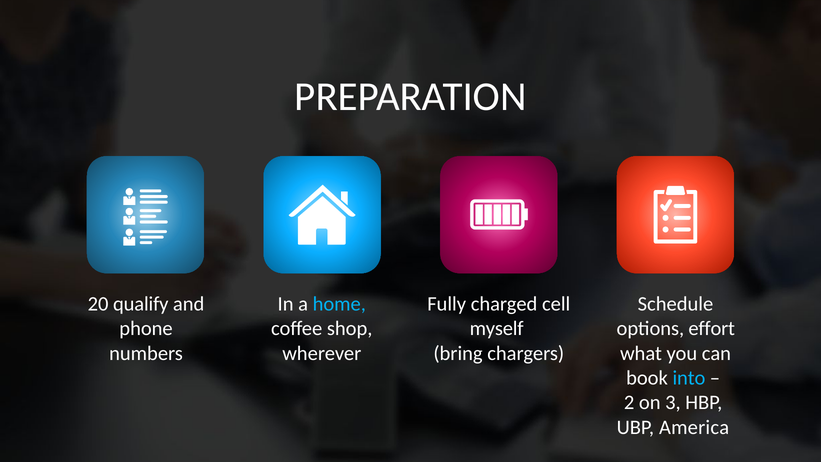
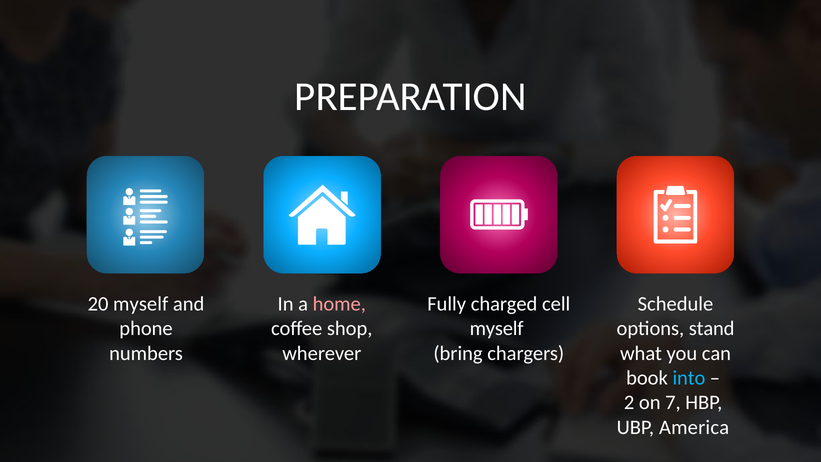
20 qualify: qualify -> myself
home colour: light blue -> pink
effort: effort -> stand
3: 3 -> 7
